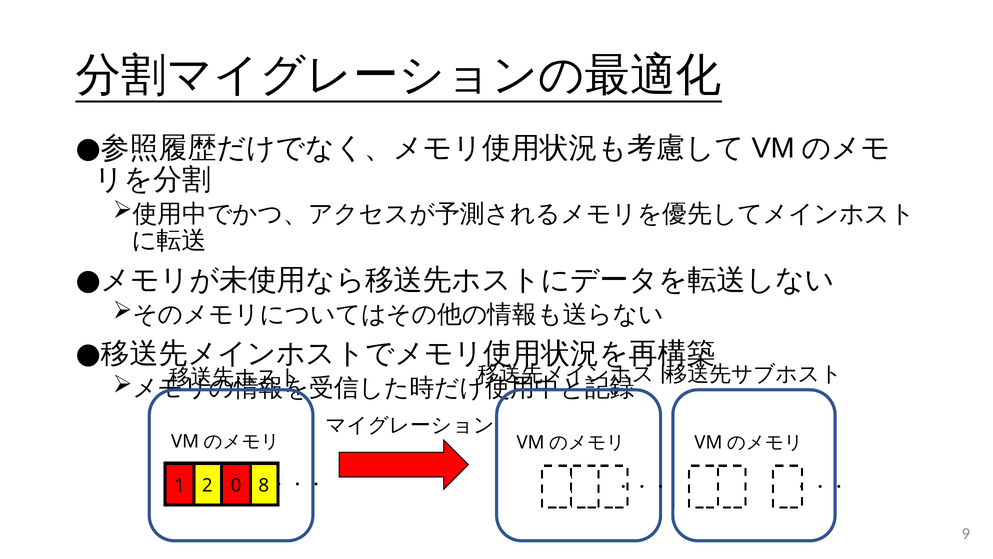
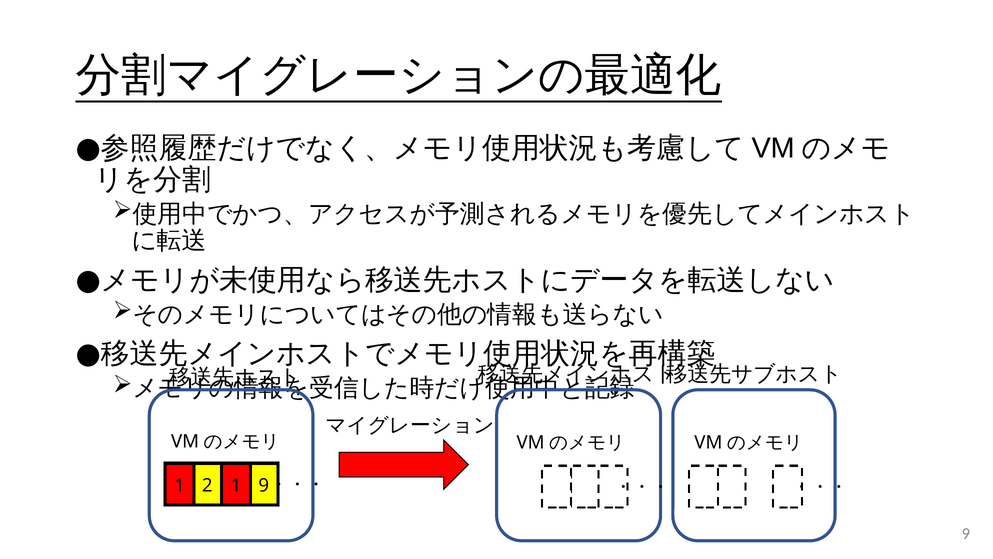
1 0: 0 -> 1
2 8: 8 -> 9
